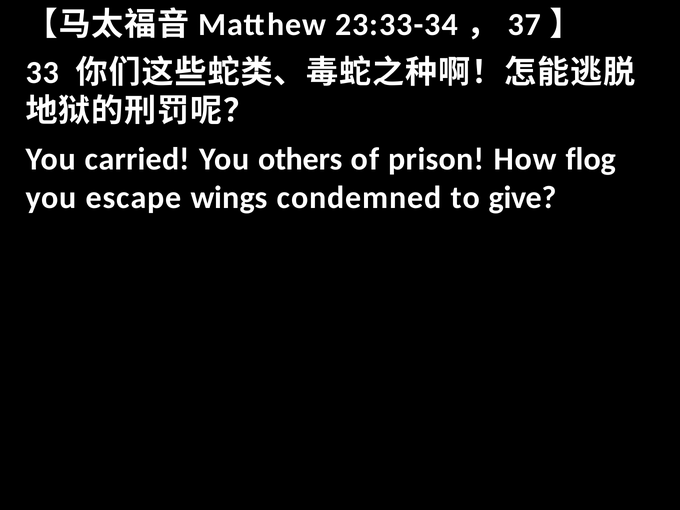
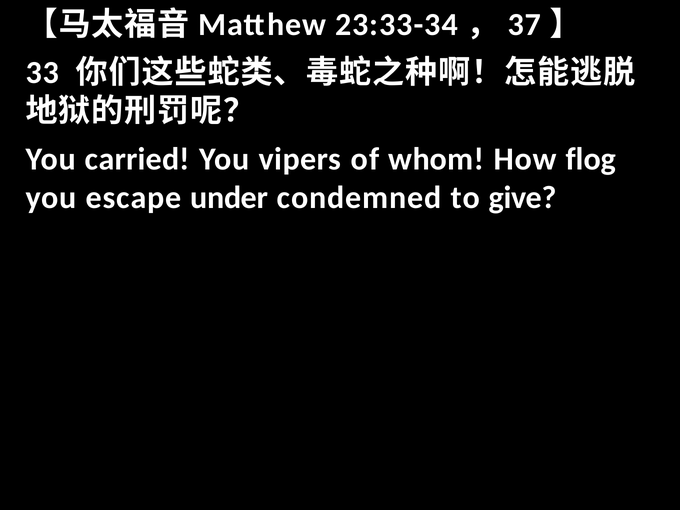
others: others -> vipers
prison: prison -> whom
wings: wings -> under
